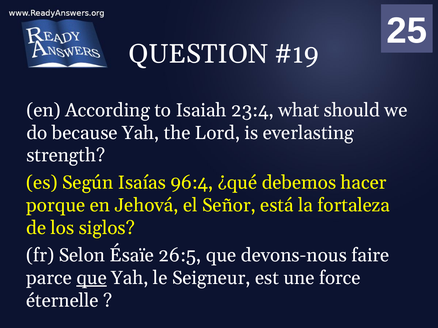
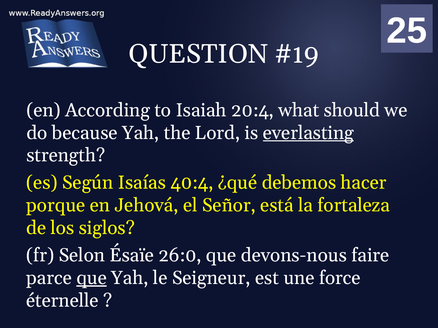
23:4: 23:4 -> 20:4
everlasting underline: none -> present
96:4: 96:4 -> 40:4
26:5: 26:5 -> 26:0
